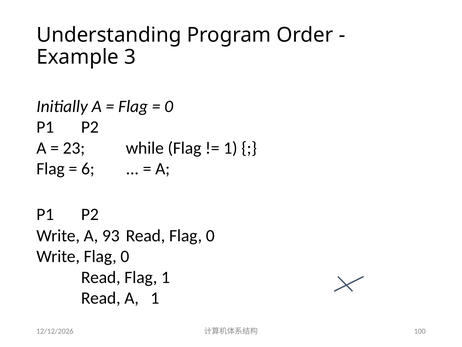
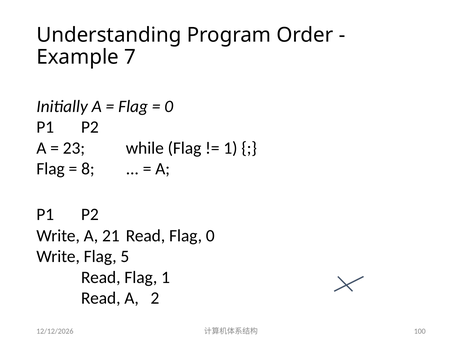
3: 3 -> 7
6: 6 -> 8
93: 93 -> 21
Write Flag 0: 0 -> 5
A 1: 1 -> 2
